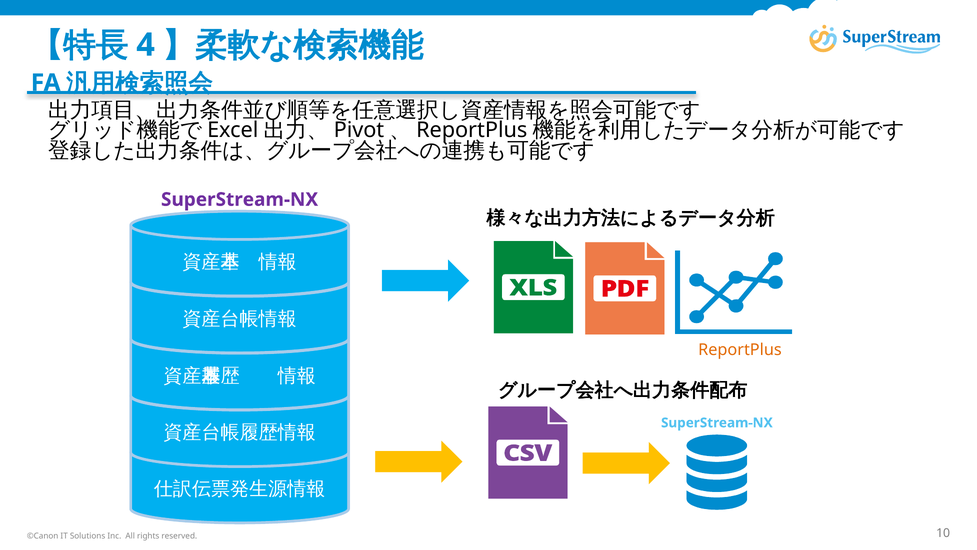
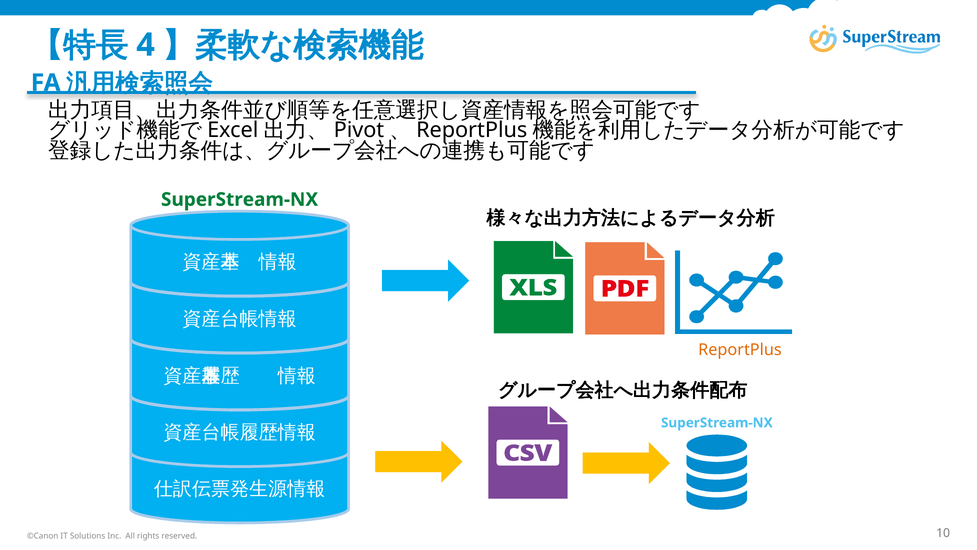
SuperStream-NX at (240, 199) colour: purple -> green
